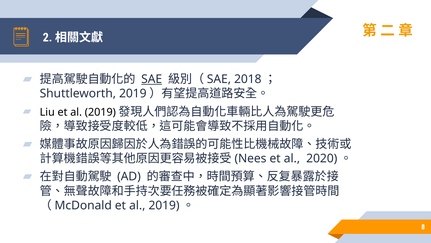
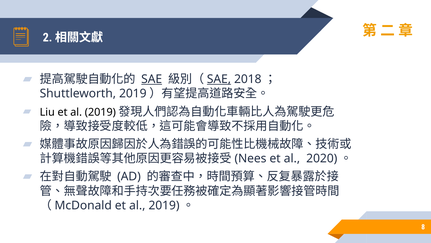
SAE at (219, 79) underline: none -> present
